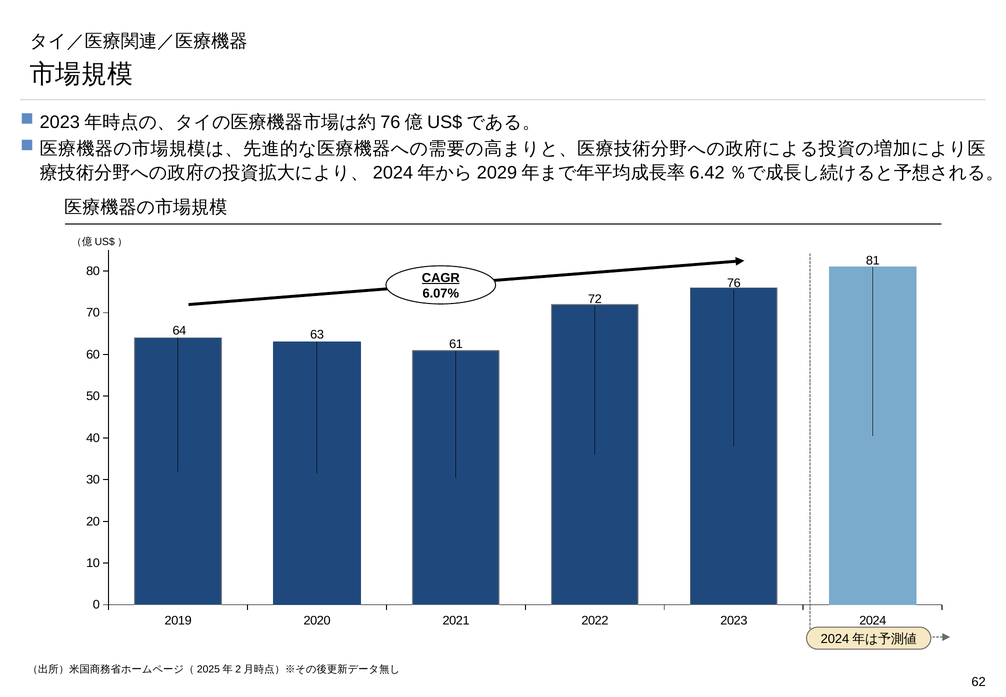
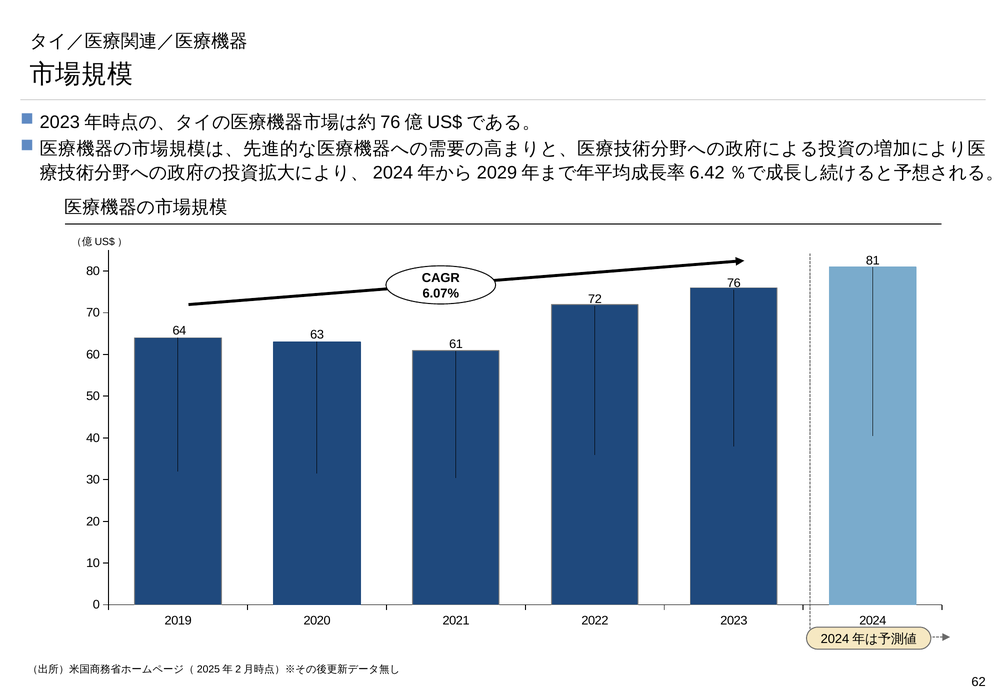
CAGR underline: present -> none
